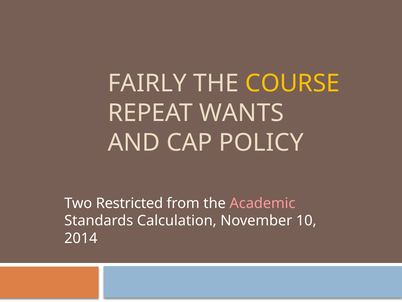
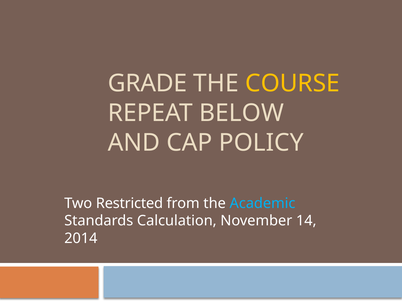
FAIRLY: FAIRLY -> GRADE
WANTS: WANTS -> BELOW
Academic colour: pink -> light blue
10: 10 -> 14
